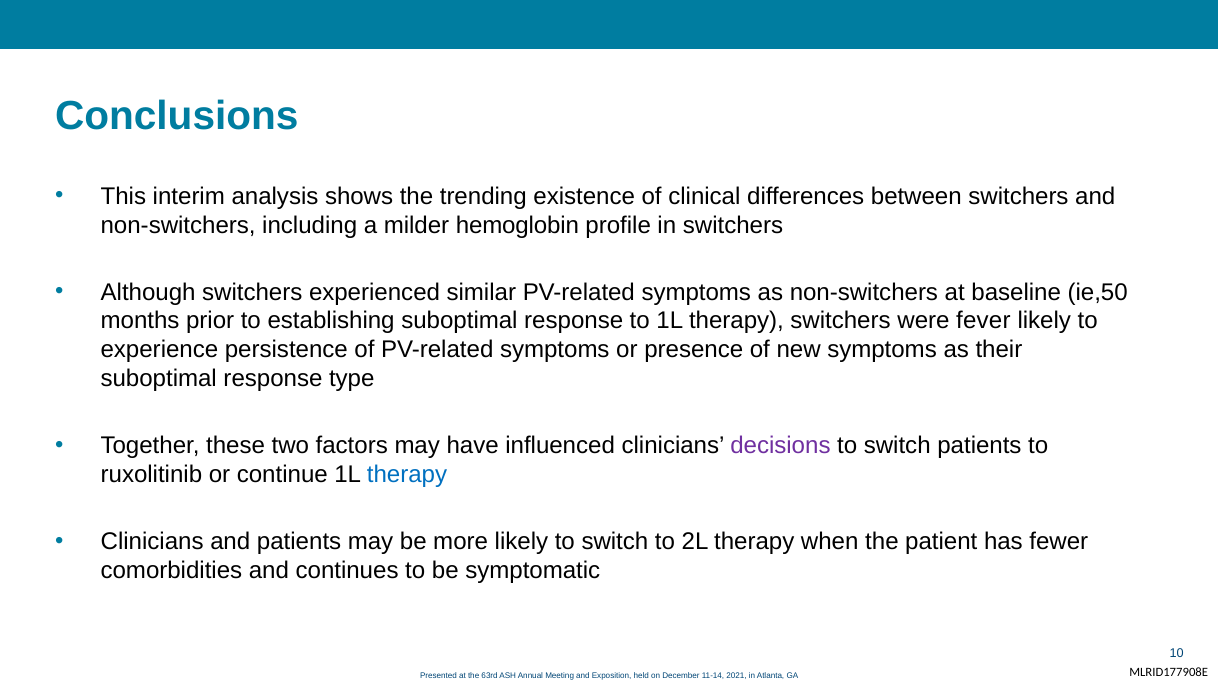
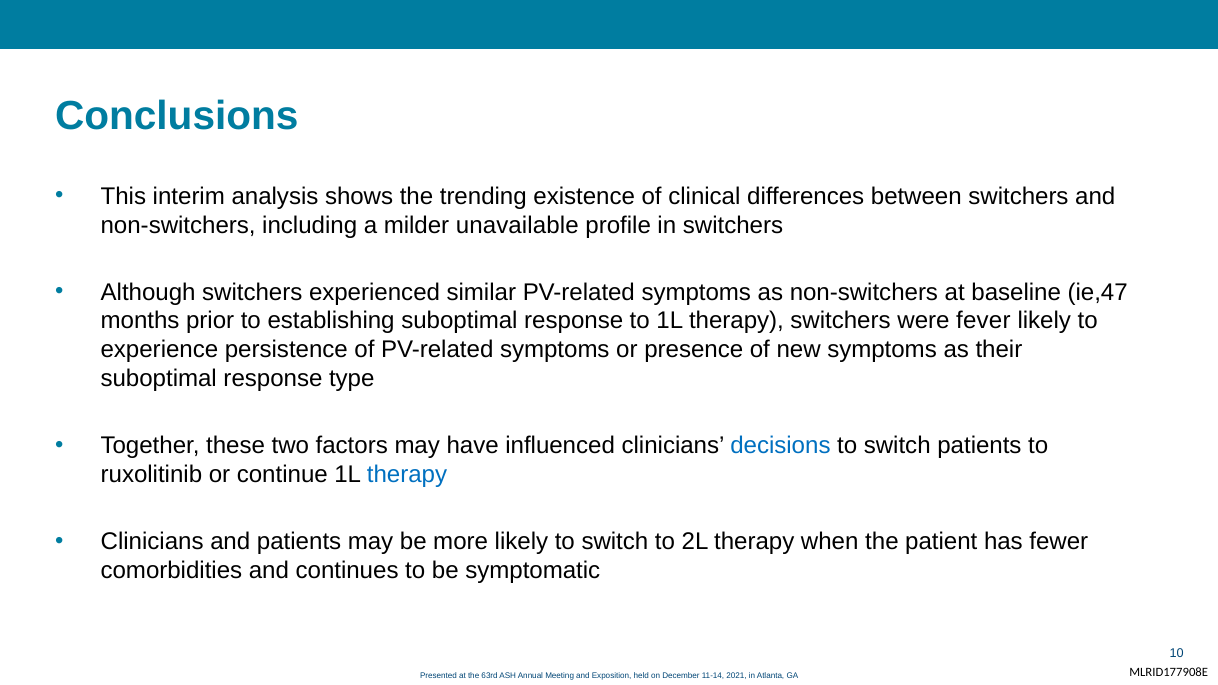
hemoglobin: hemoglobin -> unavailable
ie,50: ie,50 -> ie,47
decisions colour: purple -> blue
